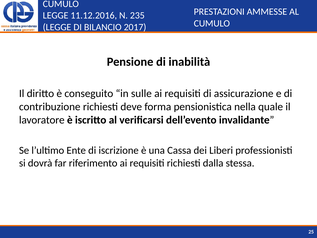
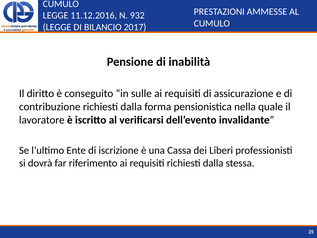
235: 235 -> 932
contribuzione richiesti deve: deve -> dalla
